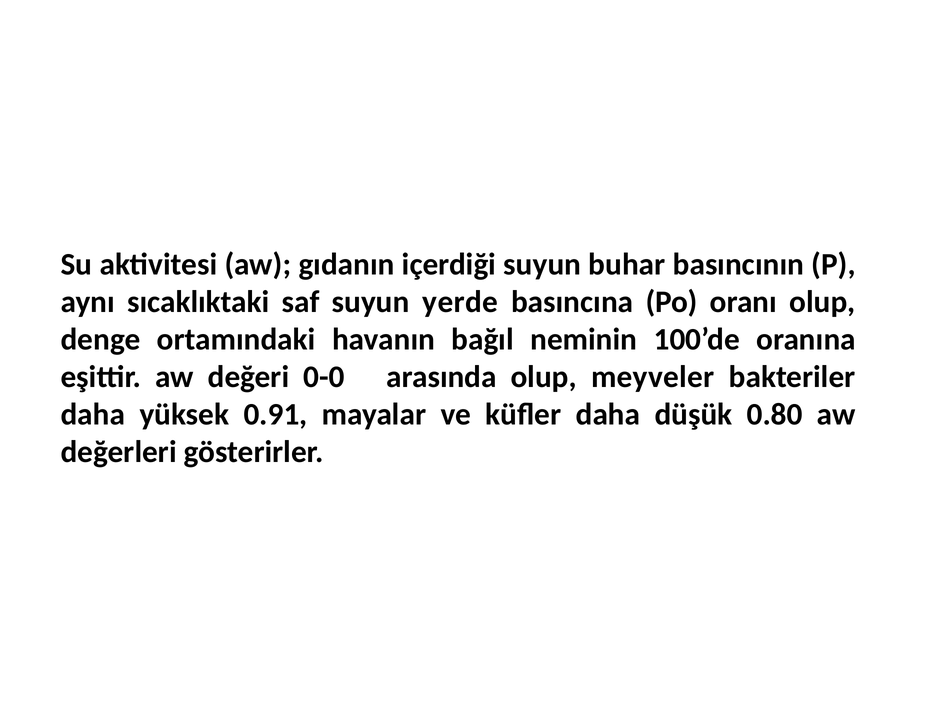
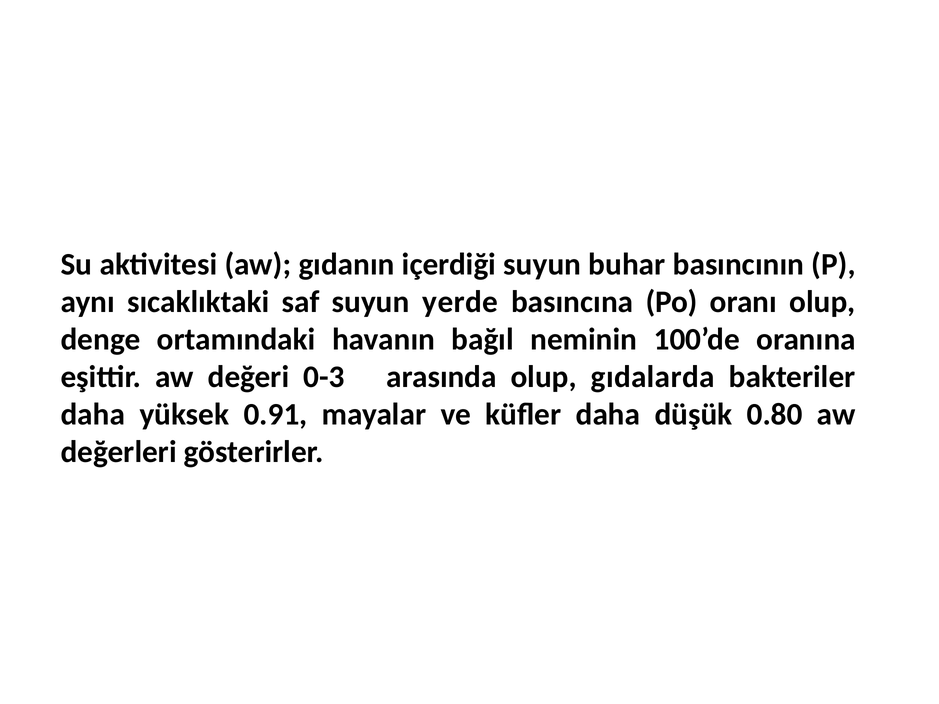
0-0: 0-0 -> 0-3
meyveler: meyveler -> gıdalarda
